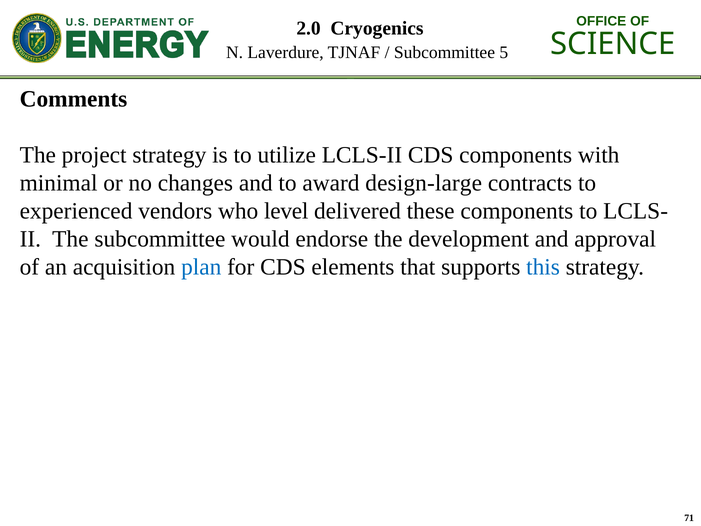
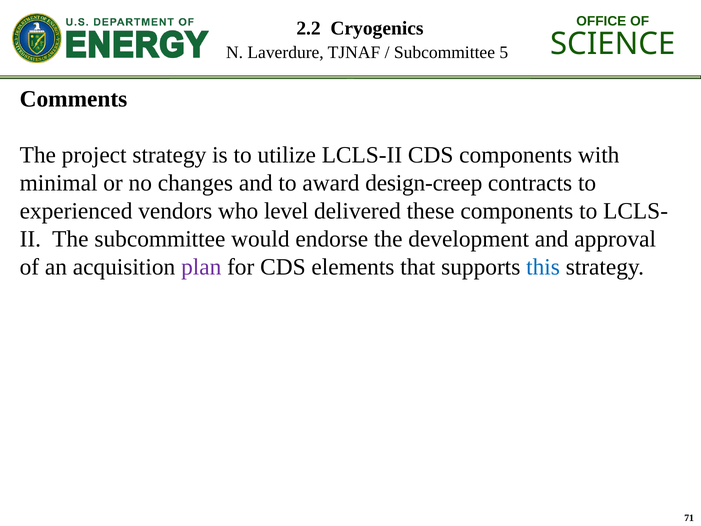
2.0: 2.0 -> 2.2
design-large: design-large -> design-creep
plan colour: blue -> purple
